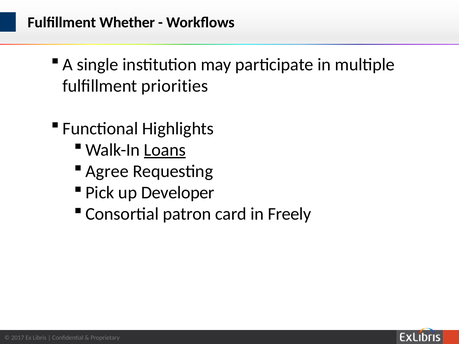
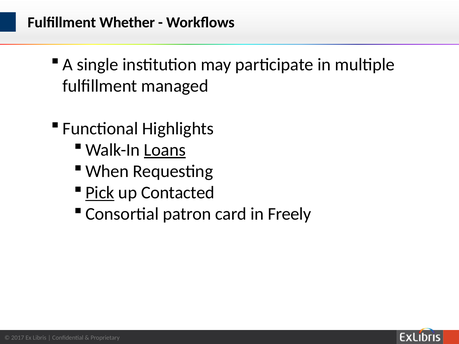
priorities: priorities -> managed
Agree: Agree -> When
Pick underline: none -> present
Developer: Developer -> Contacted
